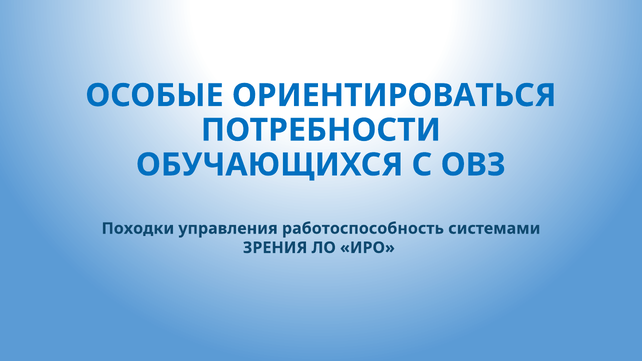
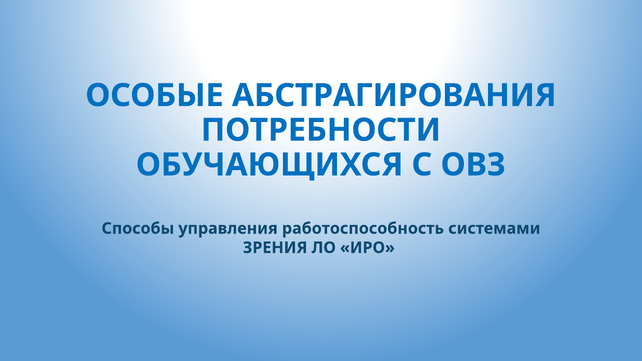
ОРИЕНТИРОВАТЬСЯ: ОРИЕНТИРОВАТЬСЯ -> АБСТРАГИРОВАНИЯ
Походки: Походки -> Способы
